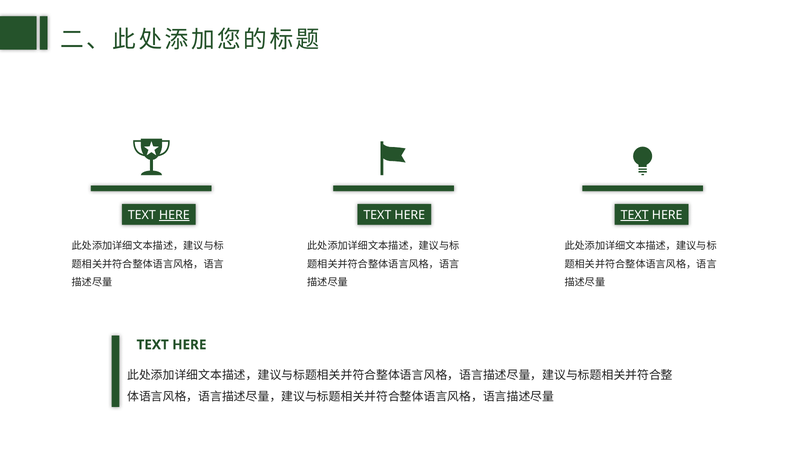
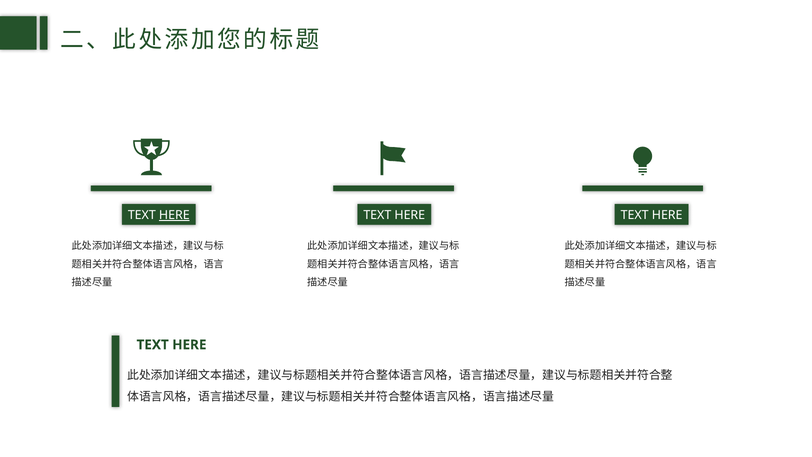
TEXT at (635, 215) underline: present -> none
